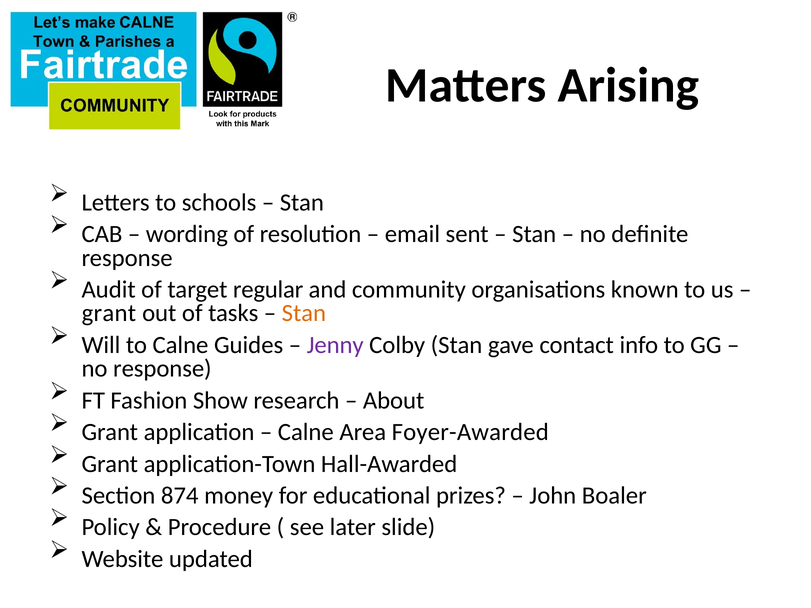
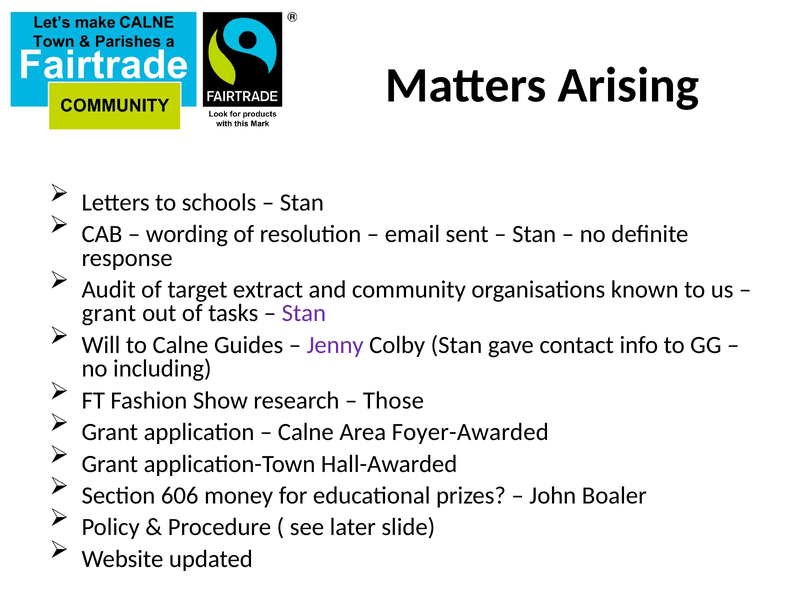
regular: regular -> extract
Stan at (304, 313) colour: orange -> purple
no response: response -> including
About: About -> Those
874: 874 -> 606
